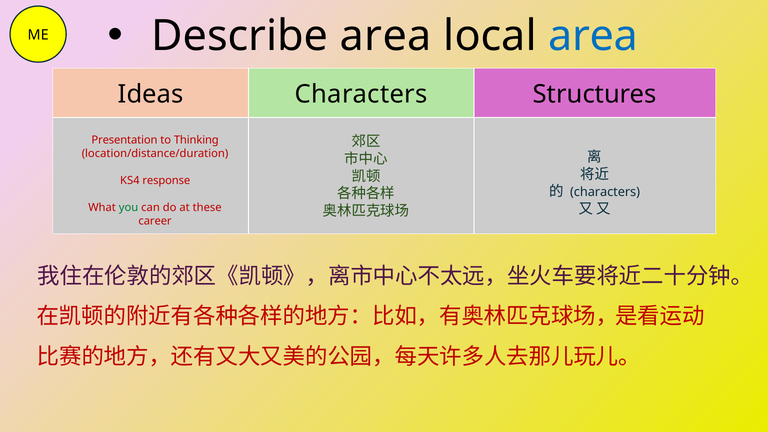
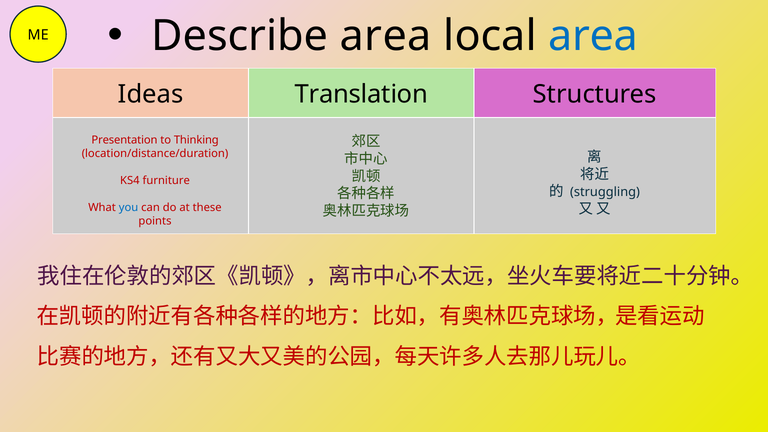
Ideas Characters: Characters -> Translation
response: response -> furniture
characters at (605, 192): characters -> struggling
you colour: green -> blue
career: career -> points
